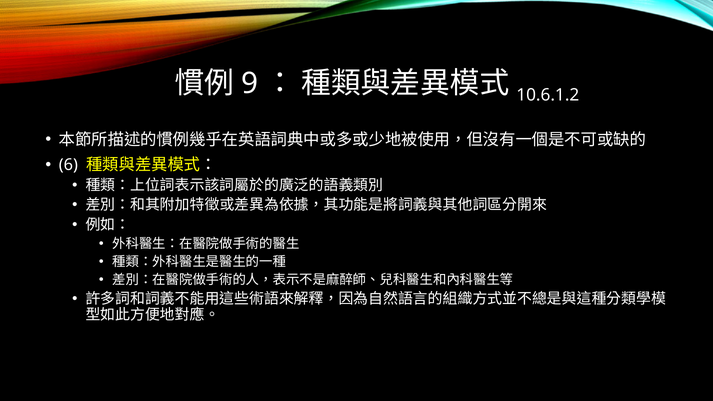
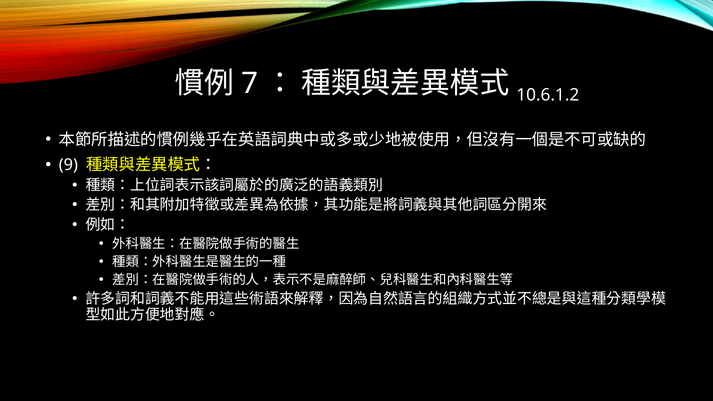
9: 9 -> 7
6: 6 -> 9
